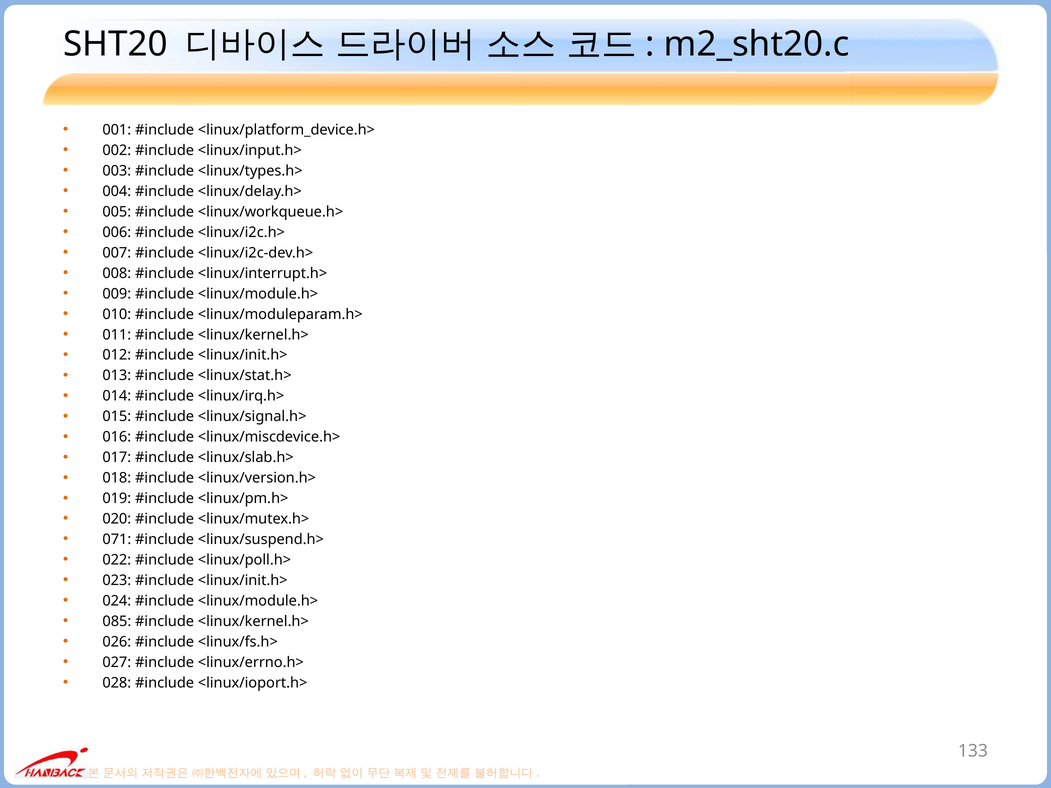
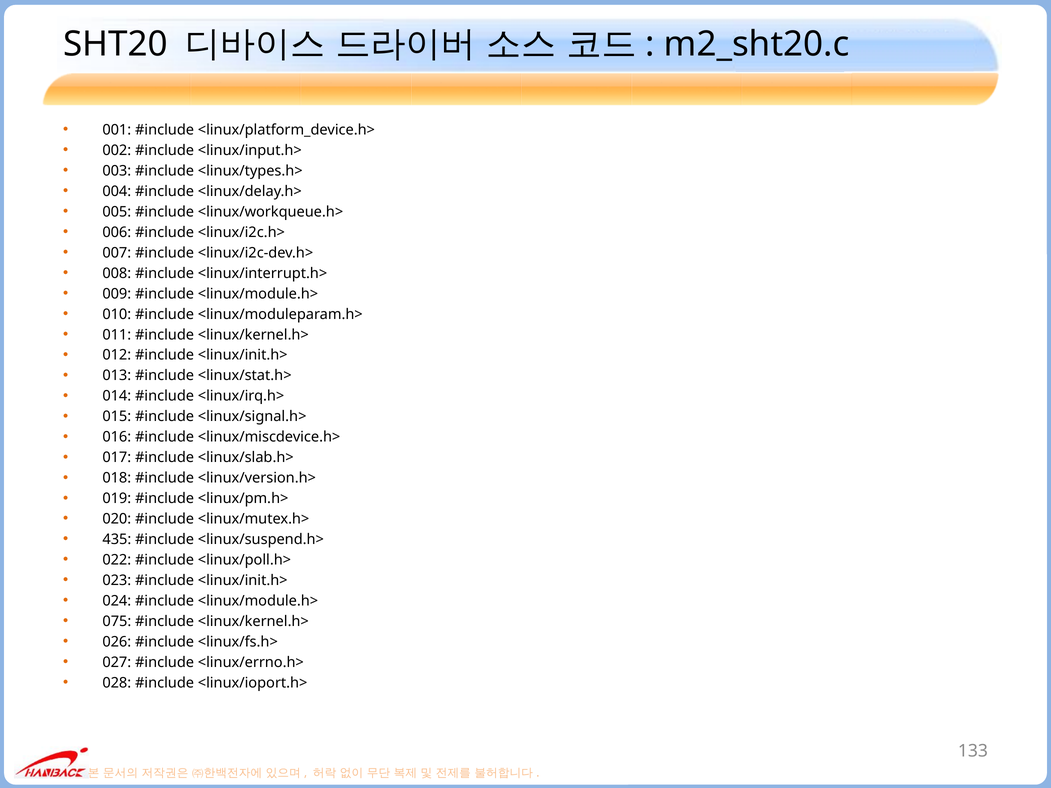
071: 071 -> 435
085: 085 -> 075
